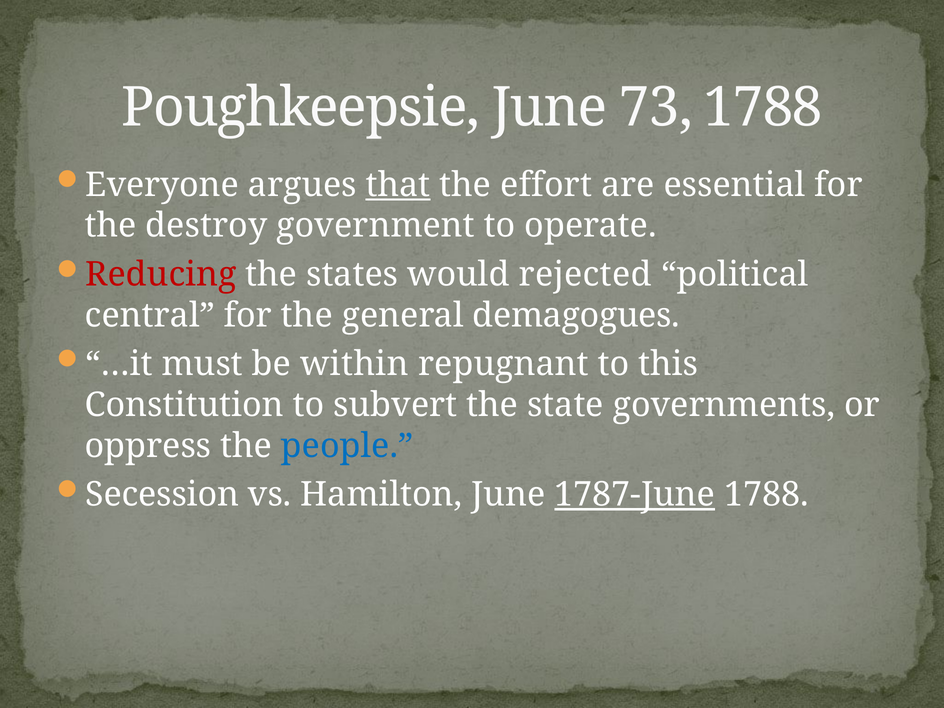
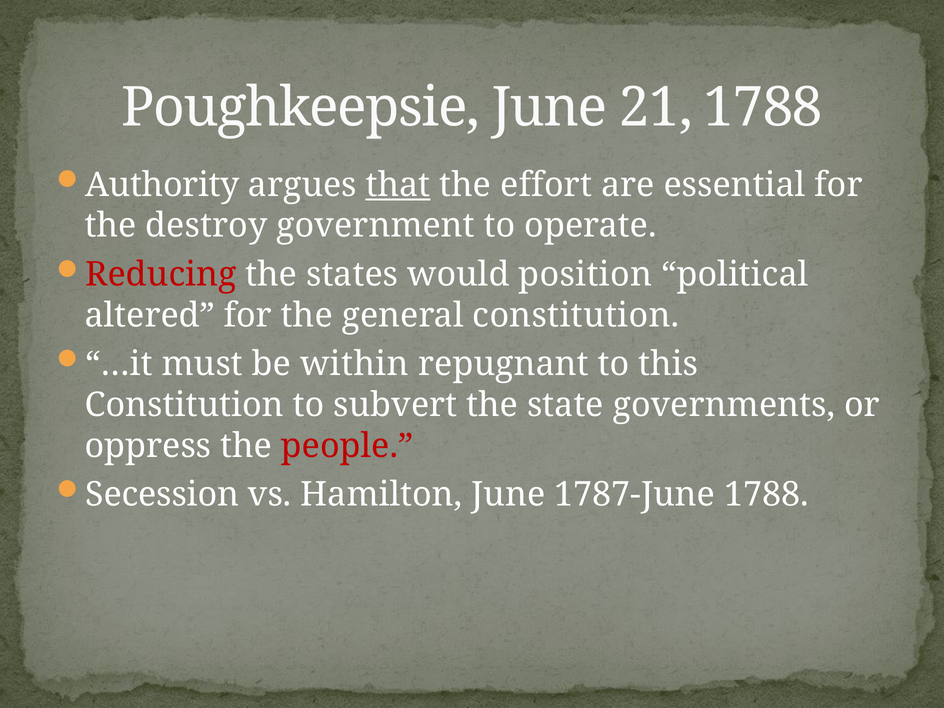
73: 73 -> 21
Everyone: Everyone -> Authority
rejected: rejected -> position
central: central -> altered
general demagogues: demagogues -> constitution
people colour: blue -> red
1787-June underline: present -> none
